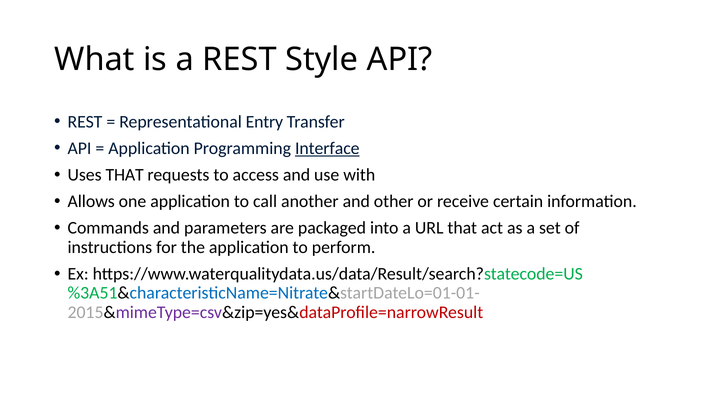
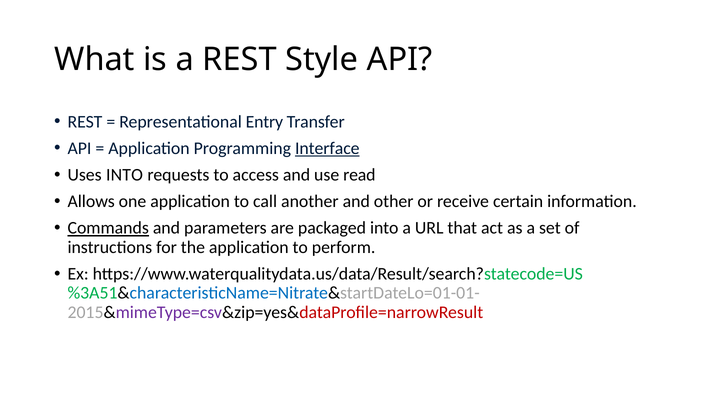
Uses THAT: THAT -> INTO
with: with -> read
Commands underline: none -> present
